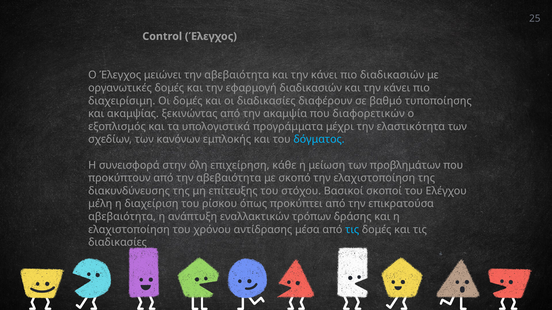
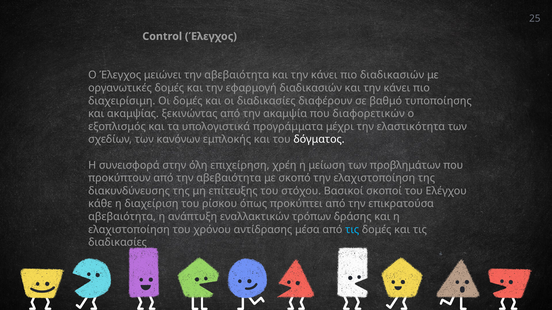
δόγματος colour: light blue -> white
κάθε: κάθε -> χρέη
μέλη: μέλη -> κάθε
